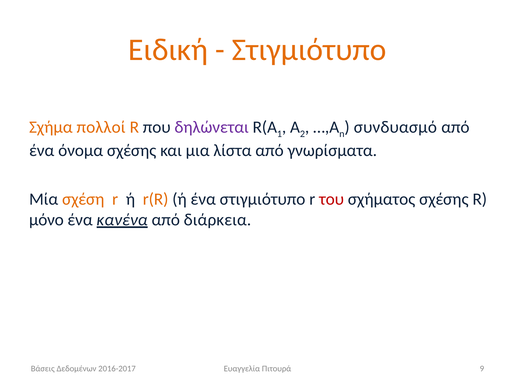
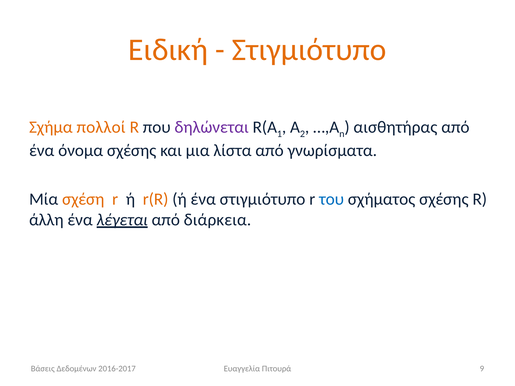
συνδυασμό: συνδυασμό -> αισθητήρας
του colour: red -> blue
μόνο: μόνο -> άλλη
κανένα: κανένα -> λέγεται
